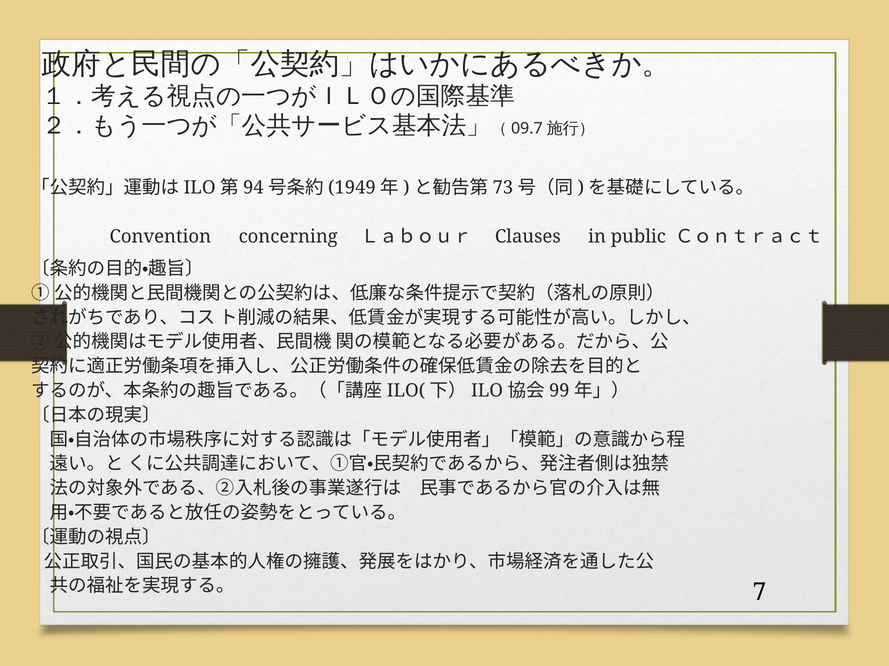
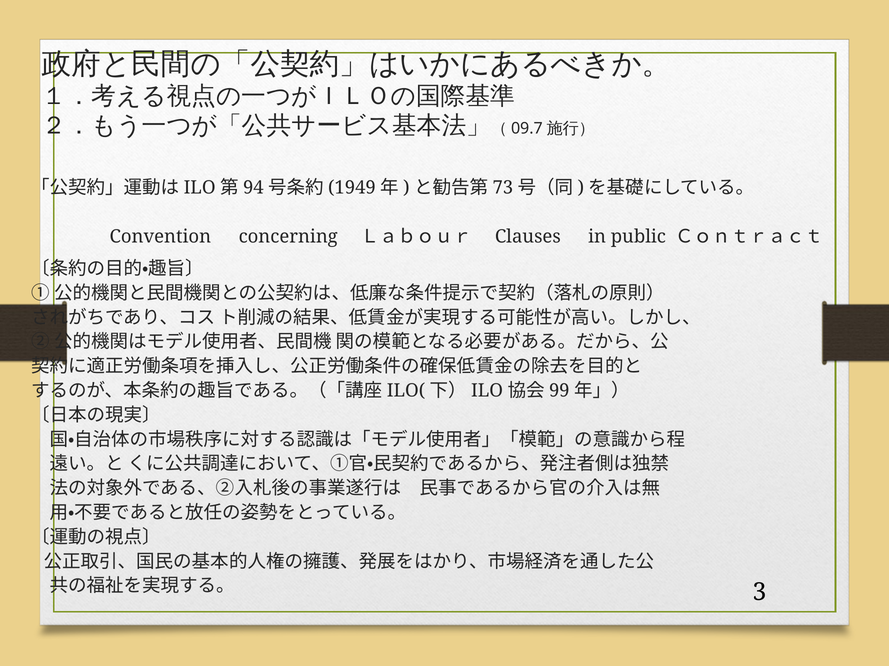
7: 7 -> 3
